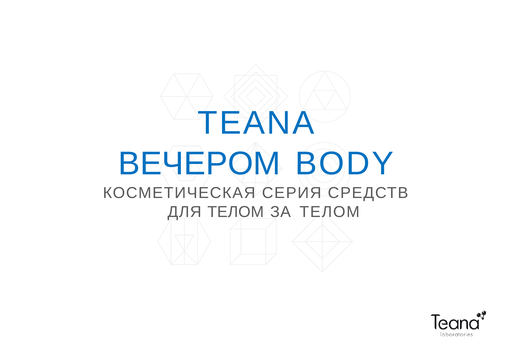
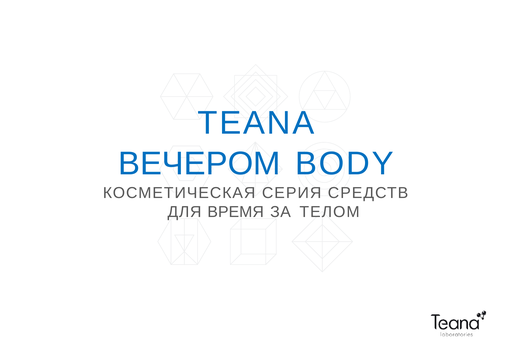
ДЛЯ ТЕЛОМ: ТЕЛОМ -> ВРЕМЯ
